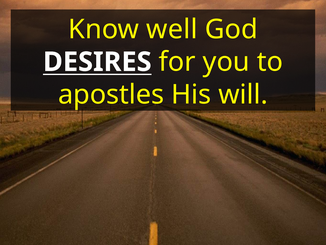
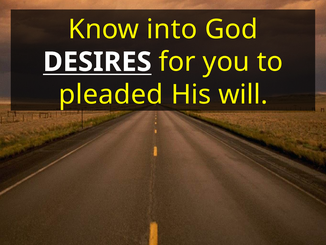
well: well -> into
apostles: apostles -> pleaded
